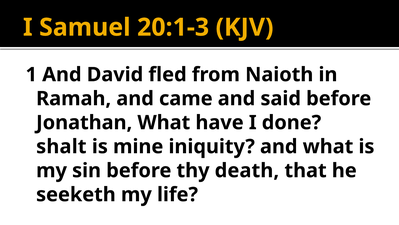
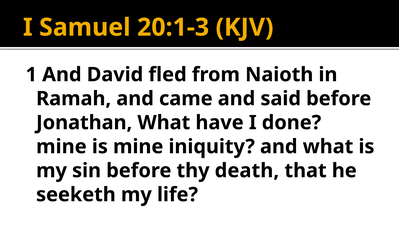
shalt at (61, 146): shalt -> mine
